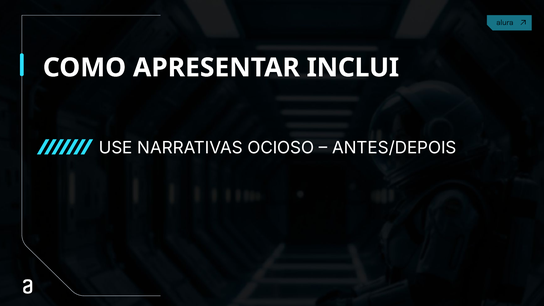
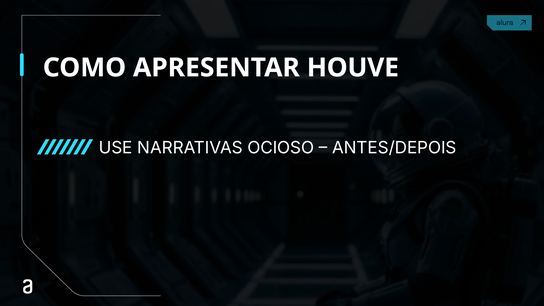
INCLUI: INCLUI -> HOUVE
